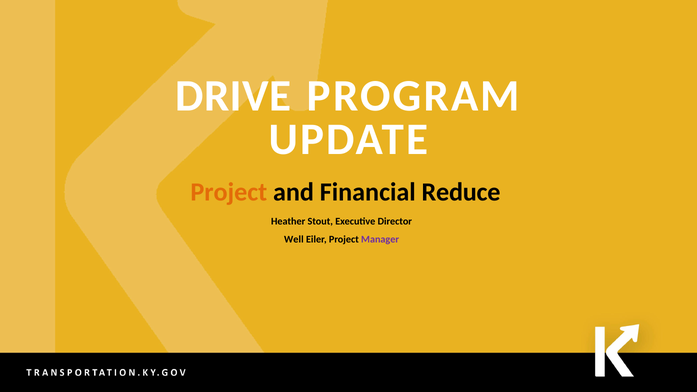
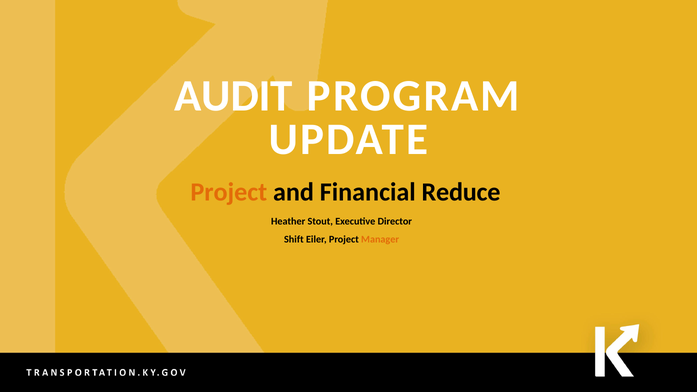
DRIVE: DRIVE -> AUDIT
Well: Well -> Shift
Manager colour: purple -> orange
